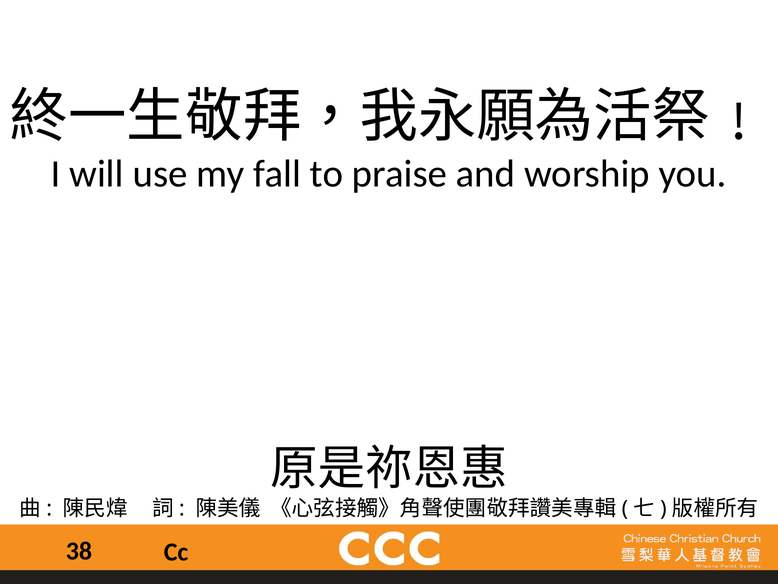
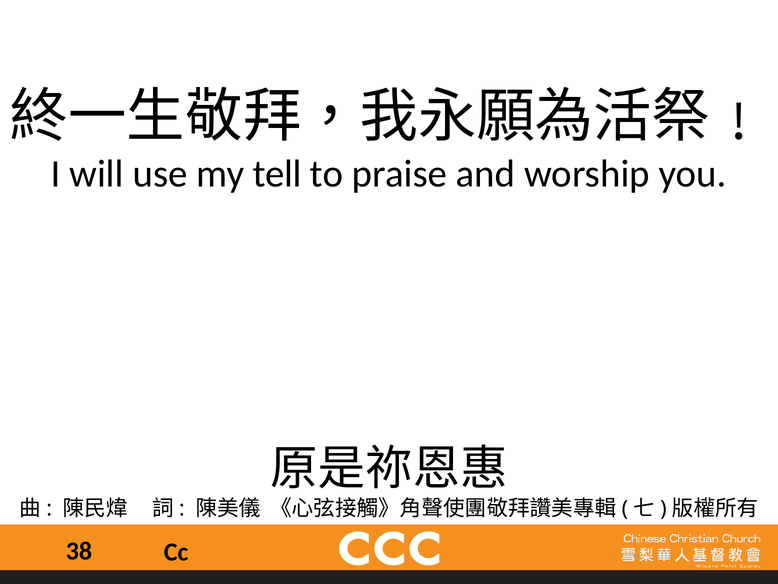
fall: fall -> tell
